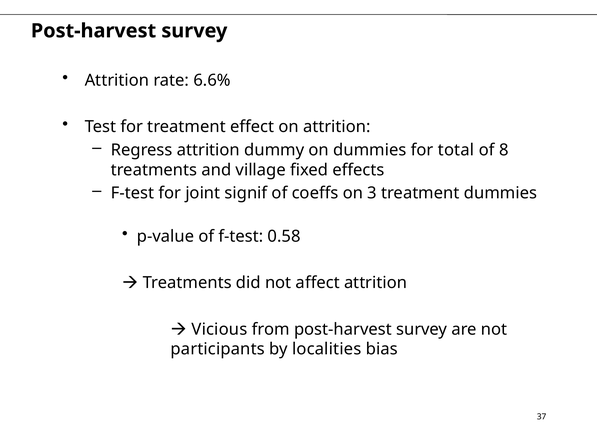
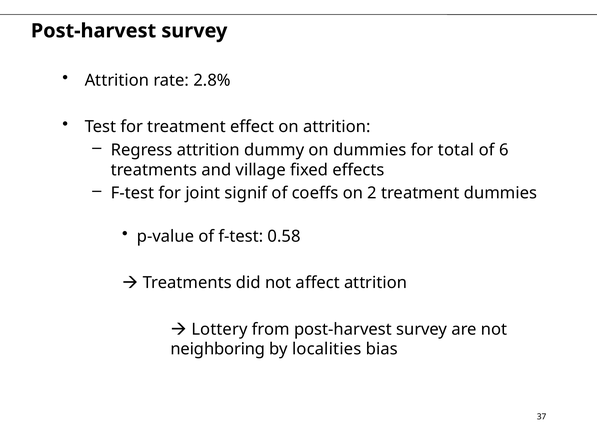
6.6%: 6.6% -> 2.8%
8: 8 -> 6
3: 3 -> 2
Vicious: Vicious -> Lottery
participants: participants -> neighboring
